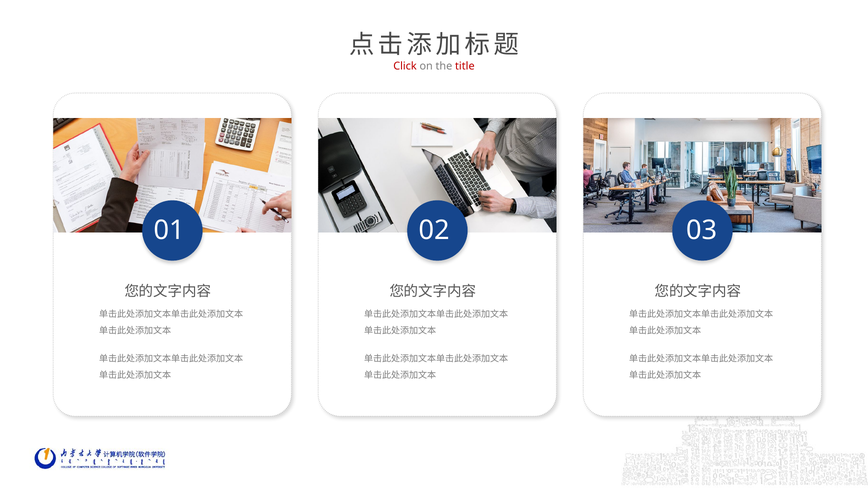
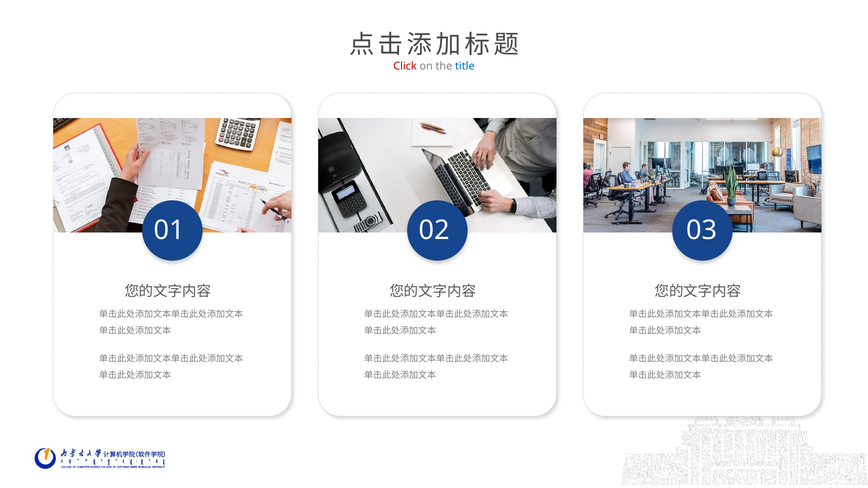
title colour: red -> blue
